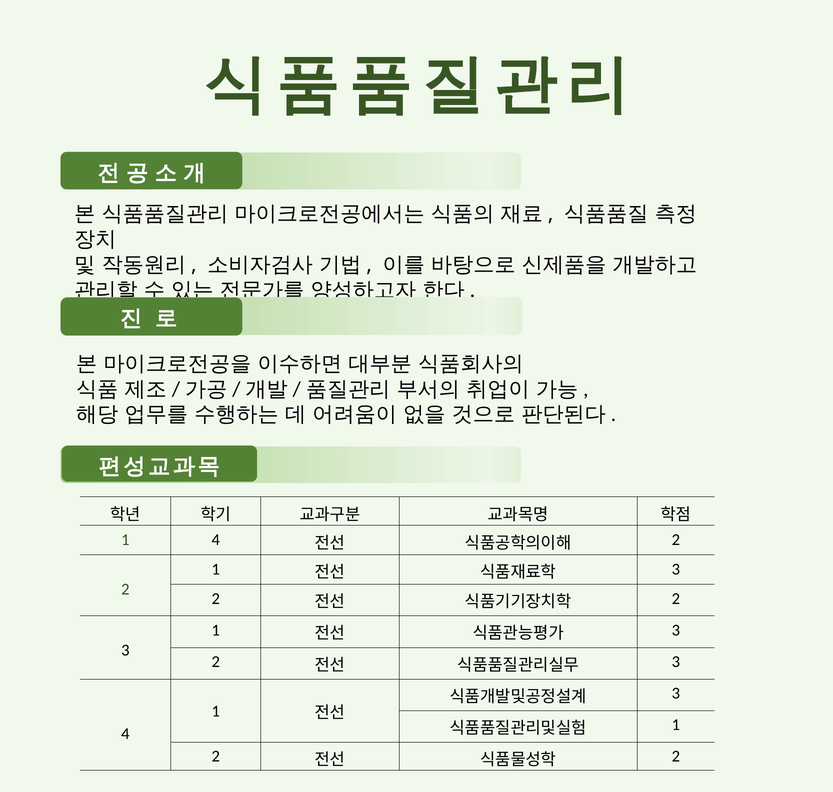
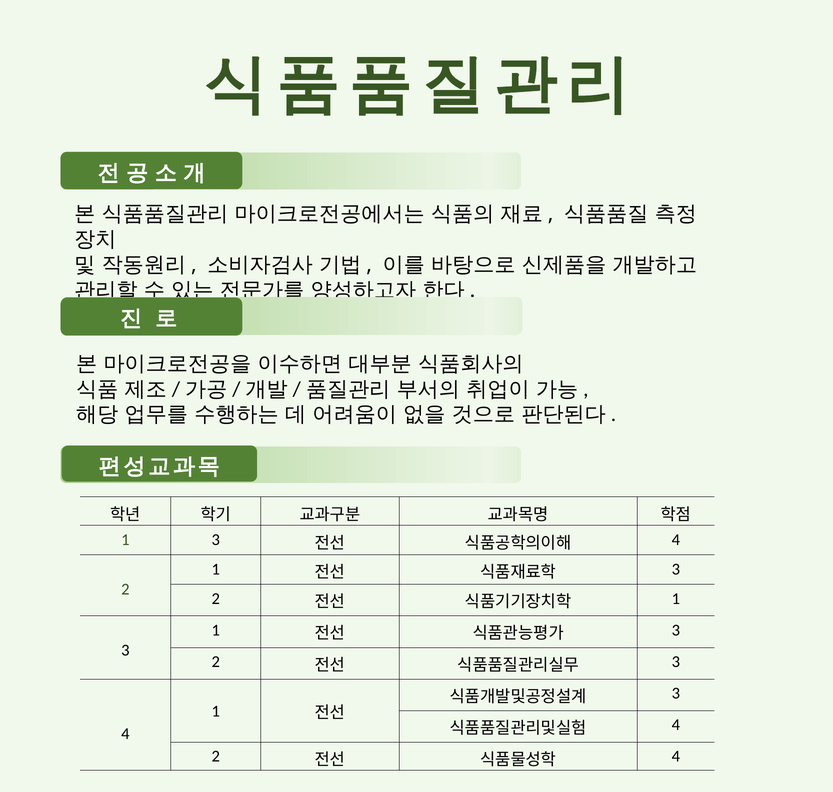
4 at (216, 539): 4 -> 3
2 at (676, 539): 2 -> 4
2 at (676, 598): 2 -> 1
1 at (676, 724): 1 -> 4
2 at (676, 756): 2 -> 4
